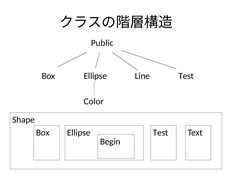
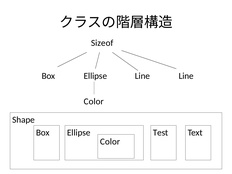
Public: Public -> Sizeof
Line Test: Test -> Line
Begin at (110, 142): Begin -> Color
